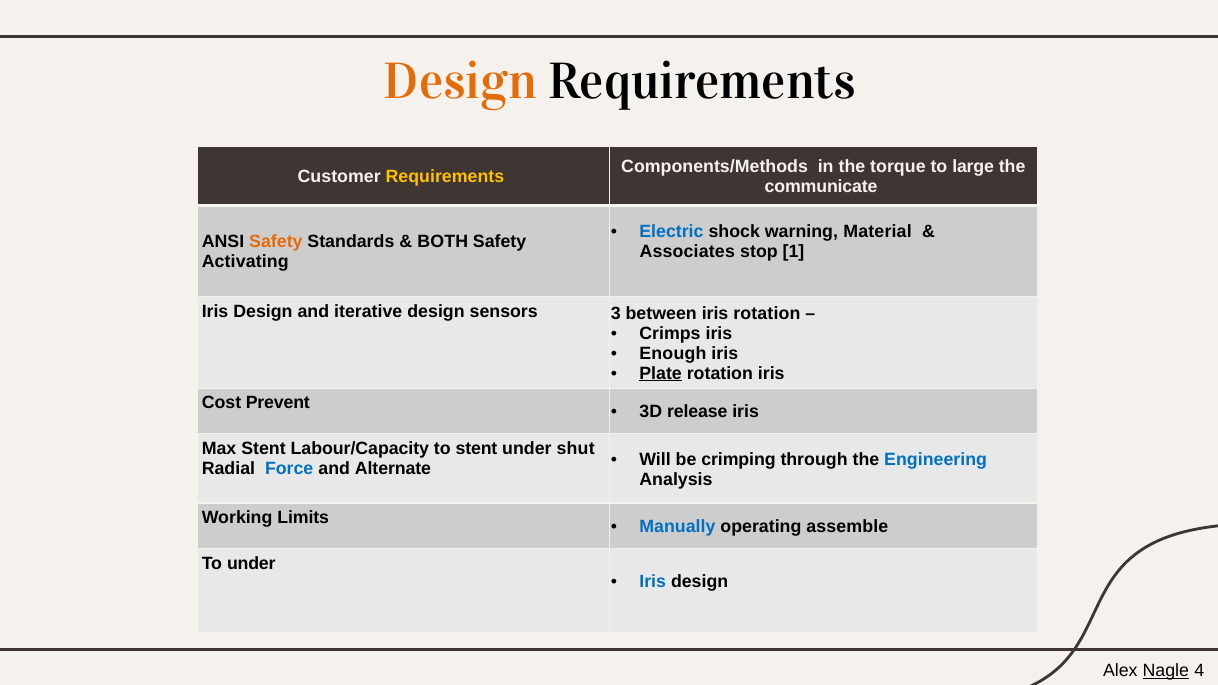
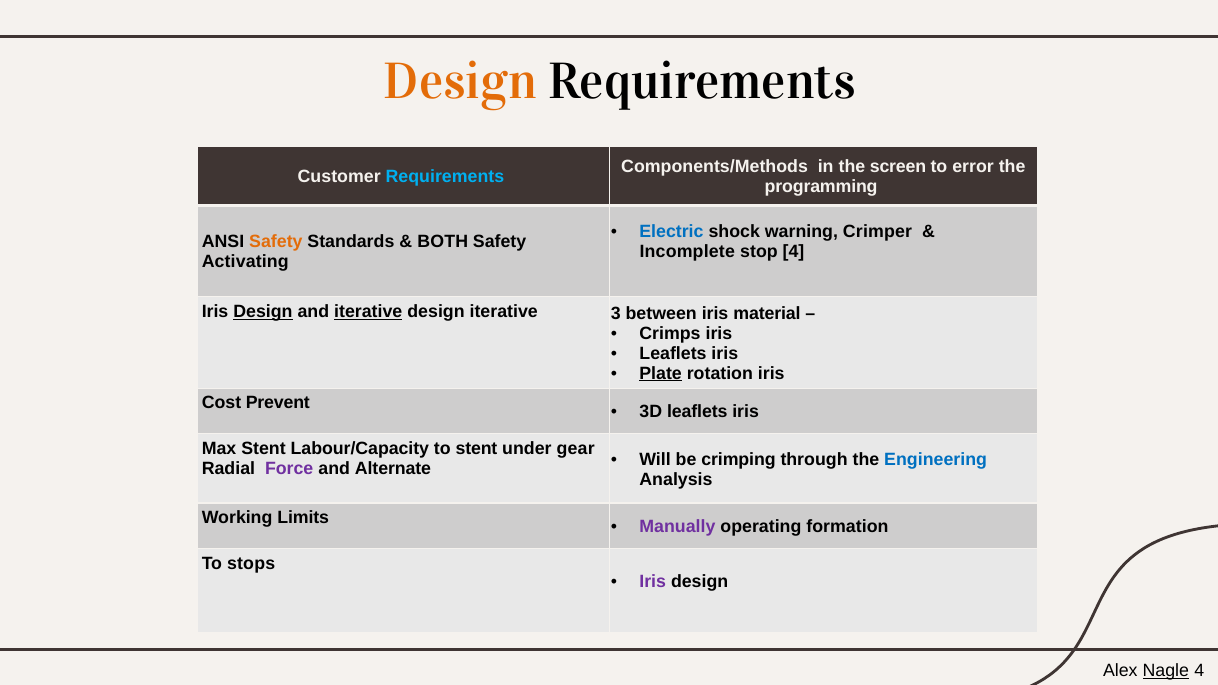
torque: torque -> screen
large: large -> error
Requirements at (445, 177) colour: yellow -> light blue
communicate: communicate -> programming
Material: Material -> Crimper
Associates: Associates -> Incomplete
stop 1: 1 -> 4
Design at (263, 312) underline: none -> present
iterative at (368, 312) underline: none -> present
design sensors: sensors -> iterative
iris rotation: rotation -> material
Enough at (673, 353): Enough -> Leaflets
3D release: release -> leaflets
shut: shut -> gear
Force colour: blue -> purple
Manually colour: blue -> purple
assemble: assemble -> formation
To under: under -> stops
Iris at (653, 581) colour: blue -> purple
